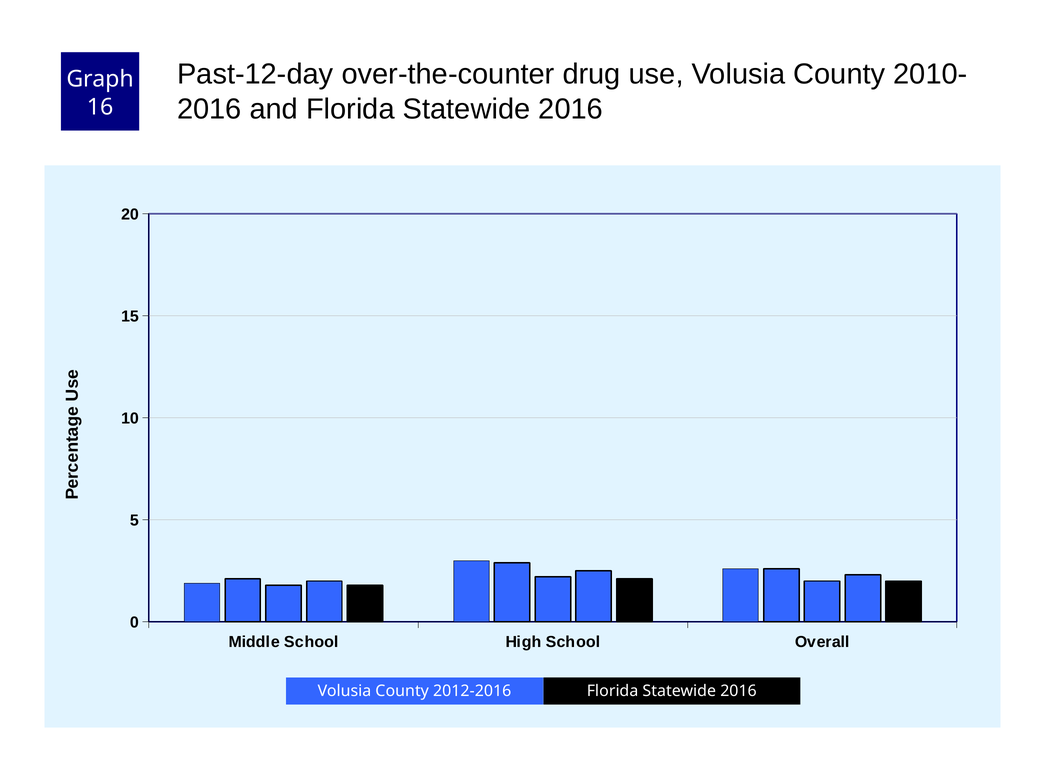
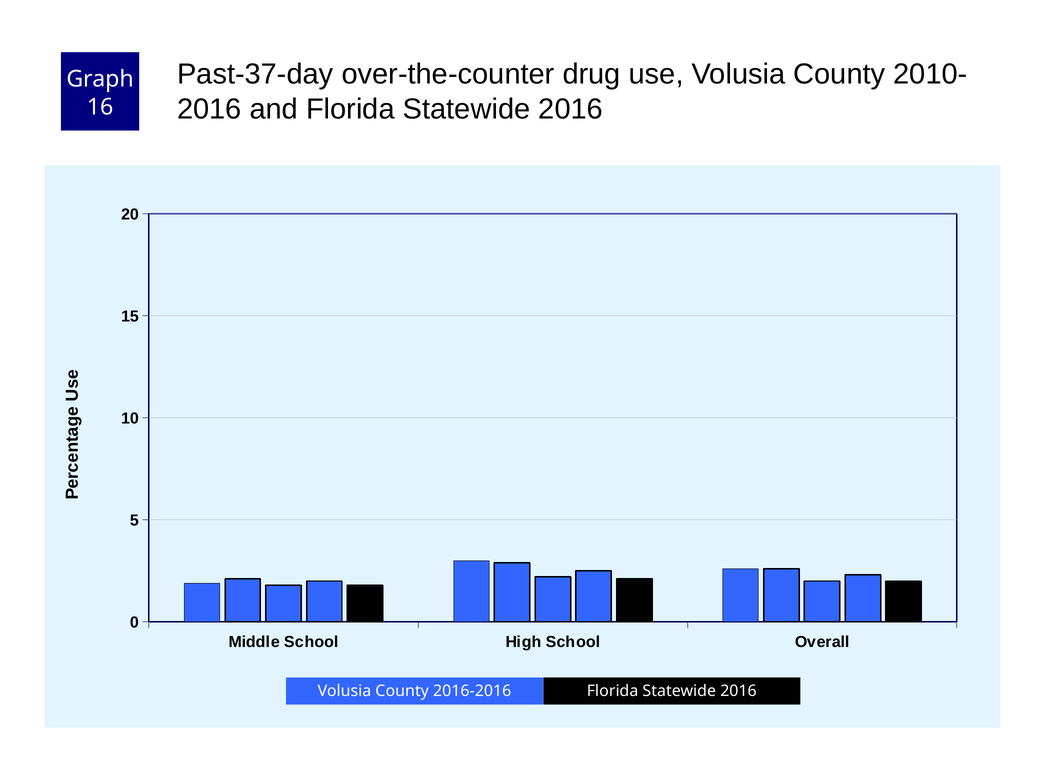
Past-12-day: Past-12-day -> Past-37-day
2012-2016: 2012-2016 -> 2016-2016
